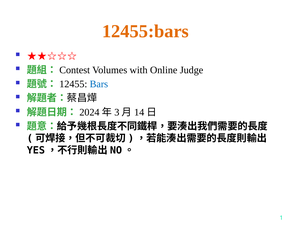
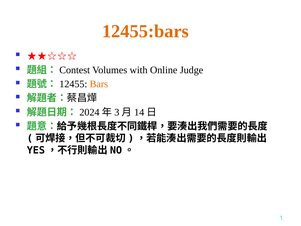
Bars colour: blue -> orange
